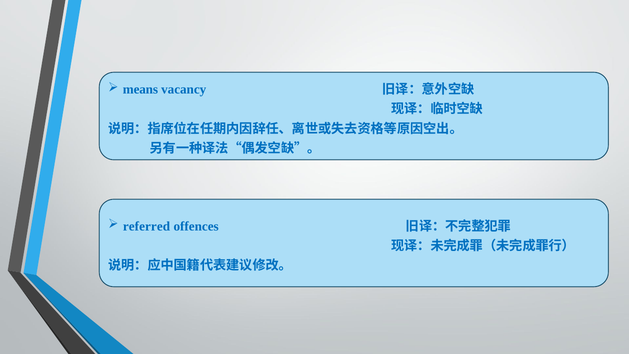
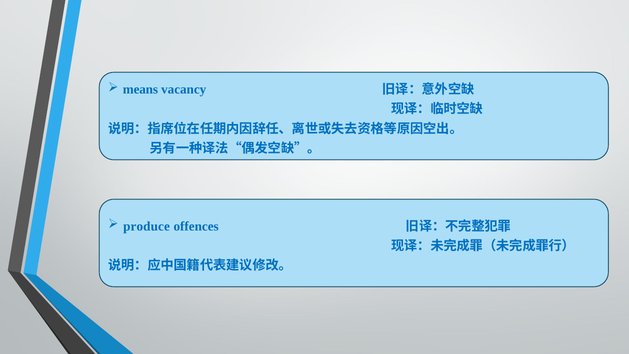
referred: referred -> produce
